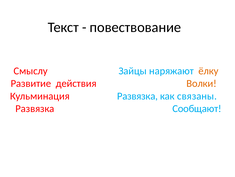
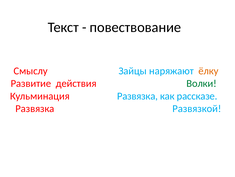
Волки colour: orange -> green
связаны: связаны -> рассказе
Сообщают: Сообщают -> Развязкой
